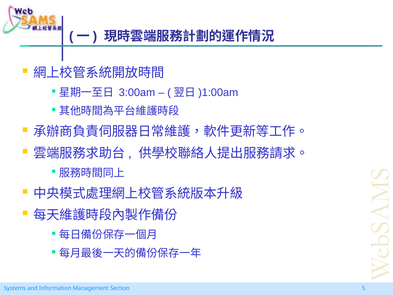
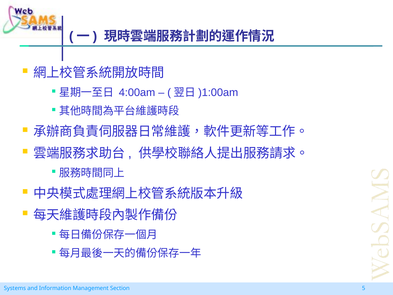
3:00am: 3:00am -> 4:00am
